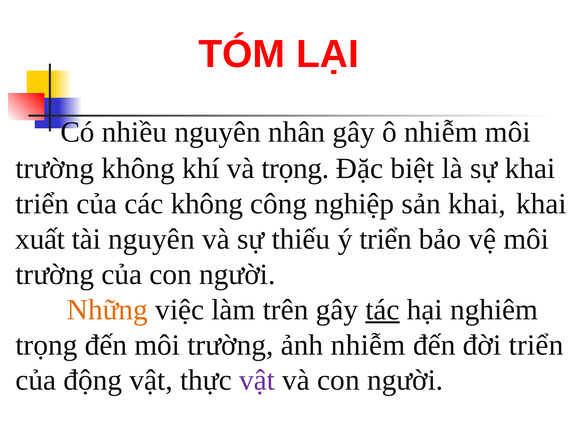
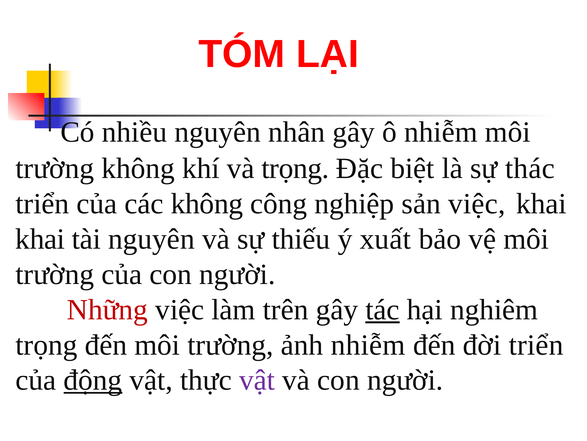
sự khai: khai -> thác
sản khai: khai -> việc
xuất at (40, 239): xuất -> khai
ý triển: triển -> xuất
Những colour: orange -> red
động underline: none -> present
